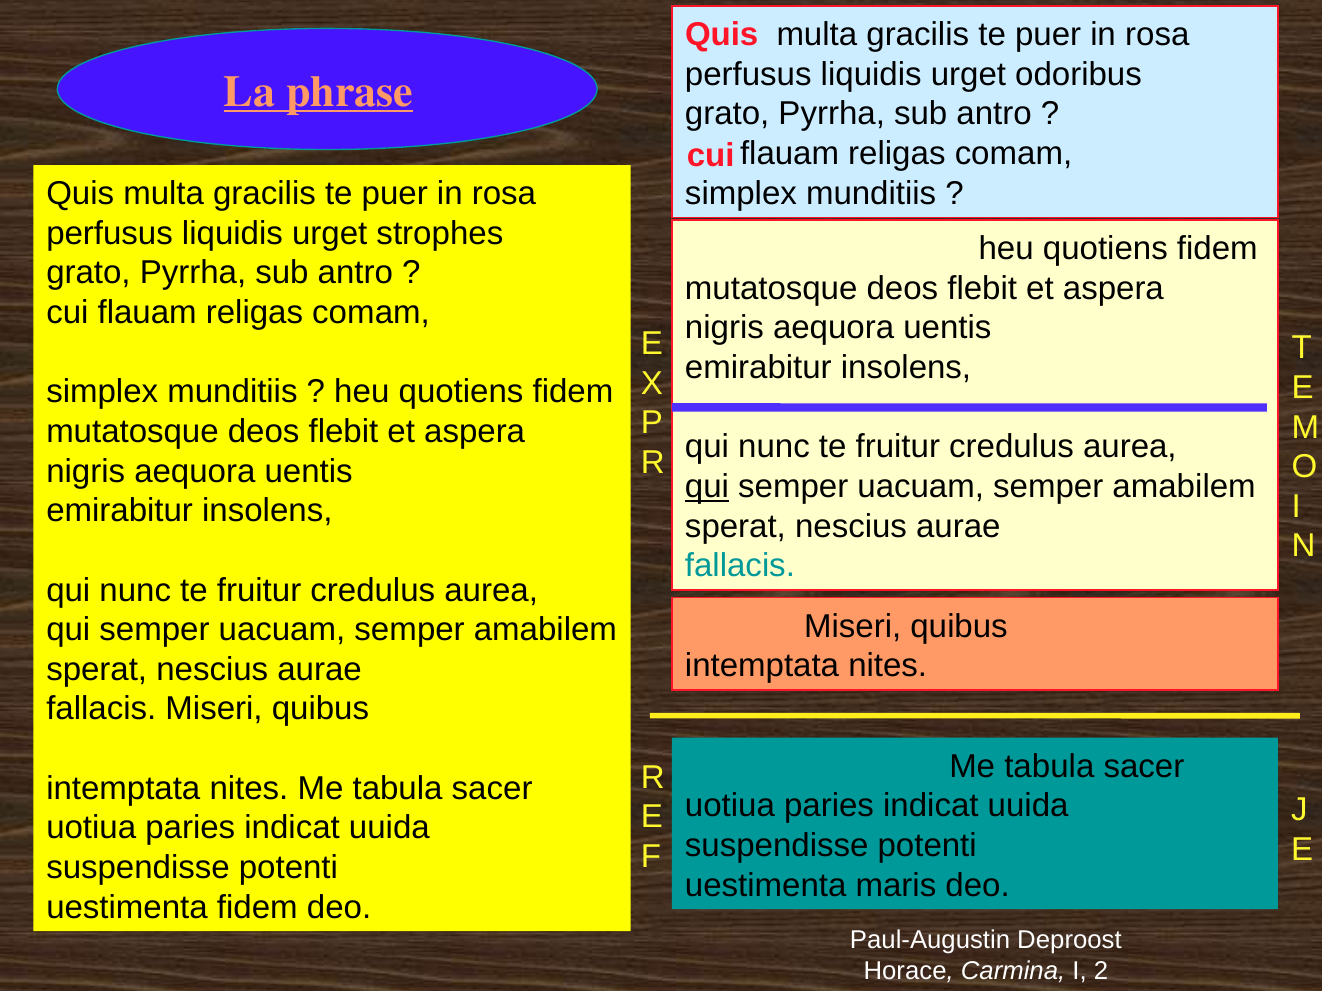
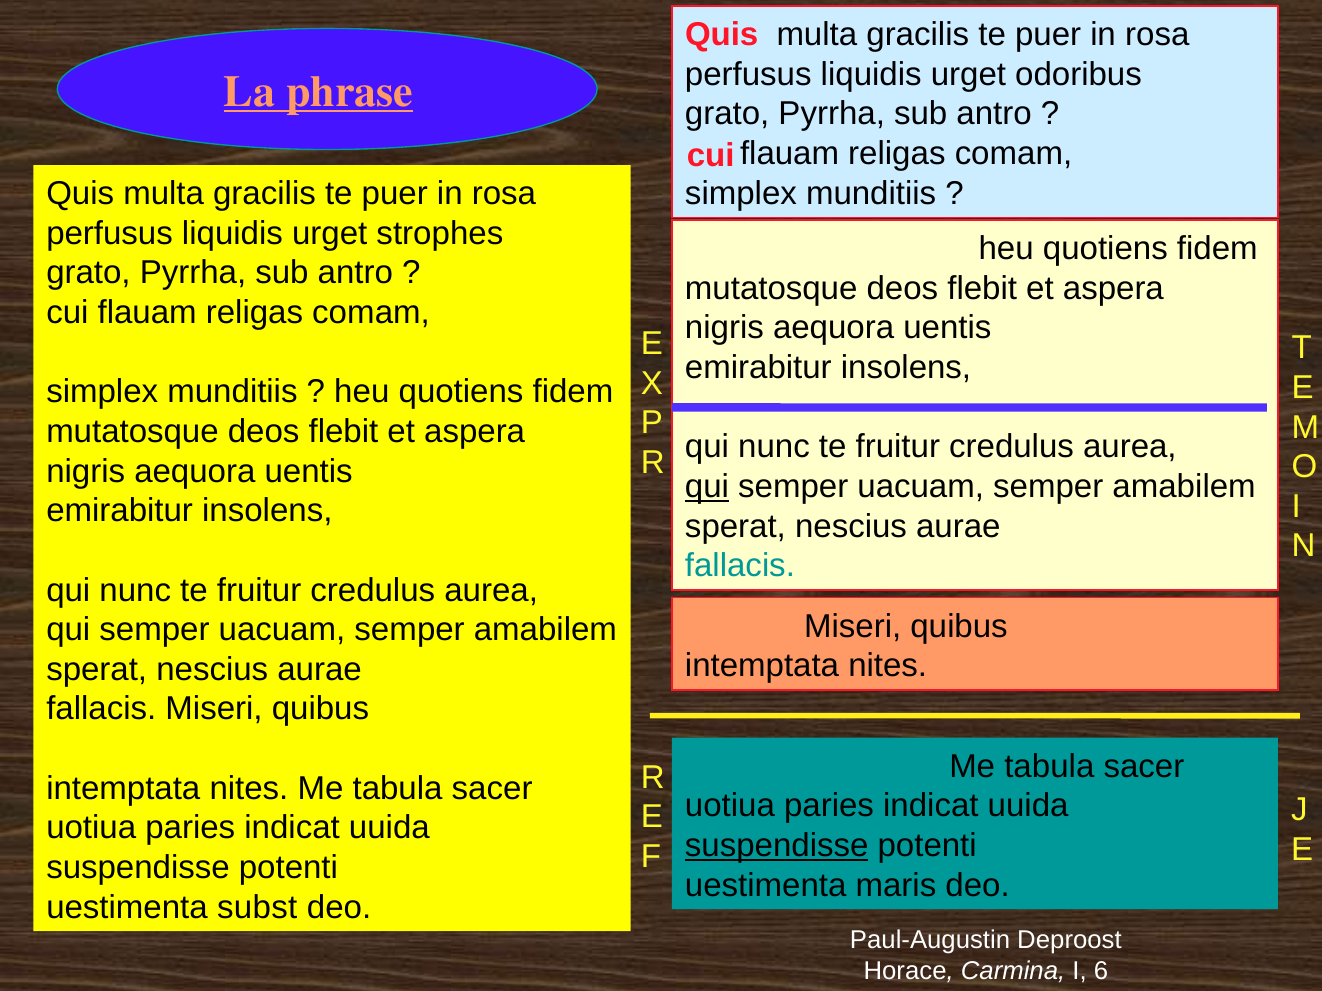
suspendisse at (777, 846) underline: none -> present
uestimenta fidem: fidem -> subst
2: 2 -> 6
